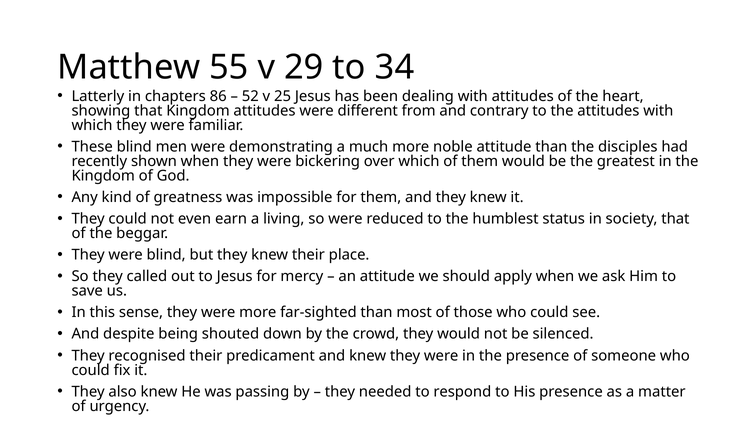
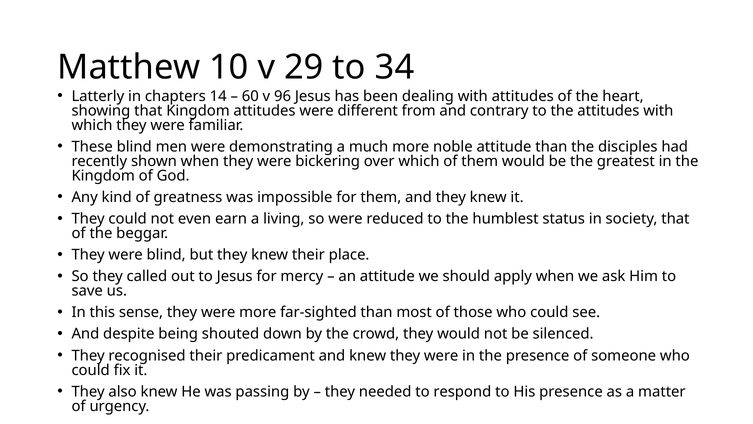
55: 55 -> 10
86: 86 -> 14
52: 52 -> 60
25: 25 -> 96
